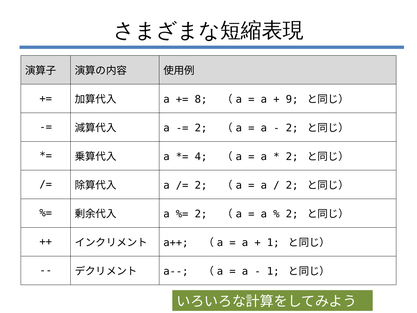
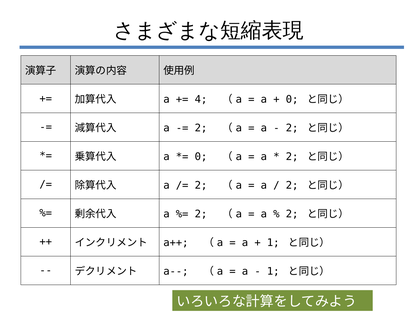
8: 8 -> 4
9 at (292, 99): 9 -> 0
4 at (201, 157): 4 -> 0
